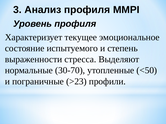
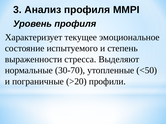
>23: >23 -> >20
